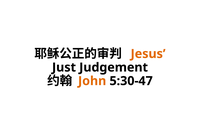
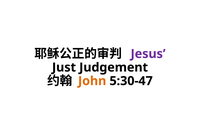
Jesus colour: orange -> purple
